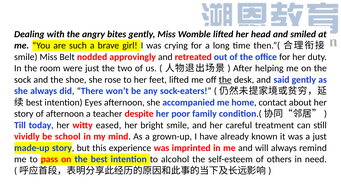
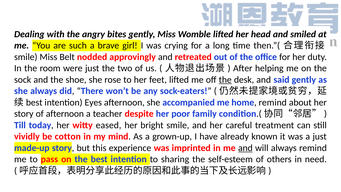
home contact: contact -> remind
school: school -> cotton
and at (245, 148) underline: none -> present
alcohol: alcohol -> sharing
